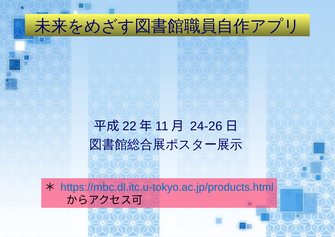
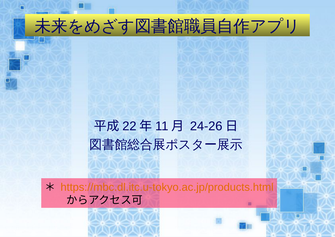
https://mbc.dl.itc.u-tokyo.ac.jp/products.html colour: blue -> orange
